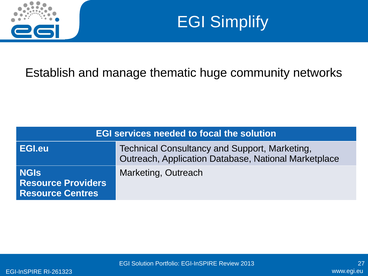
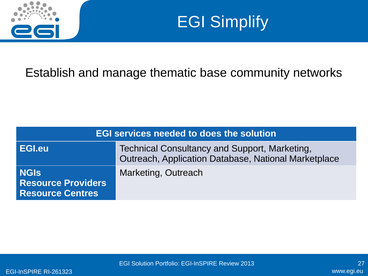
huge: huge -> base
focal: focal -> does
